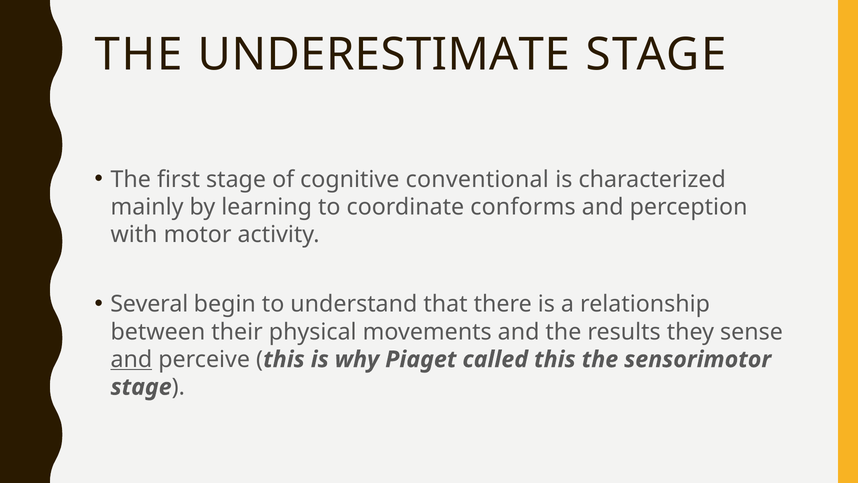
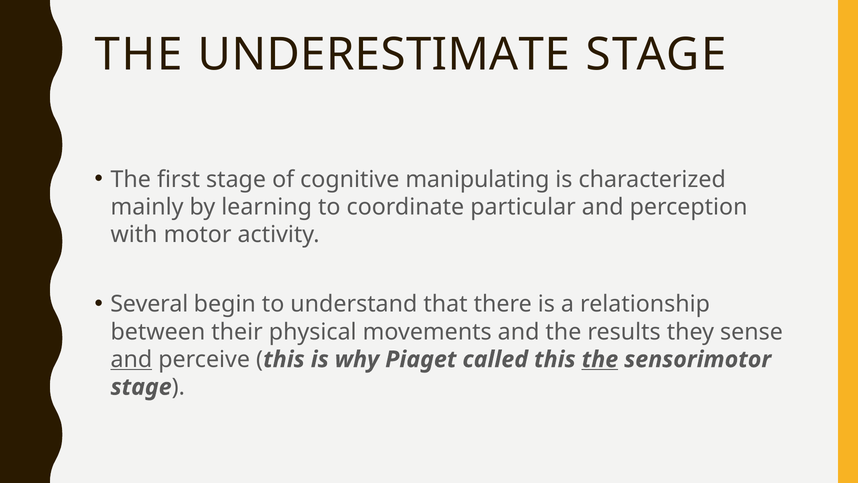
conventional: conventional -> manipulating
conforms: conforms -> particular
the at (600, 359) underline: none -> present
